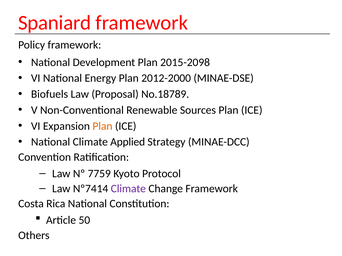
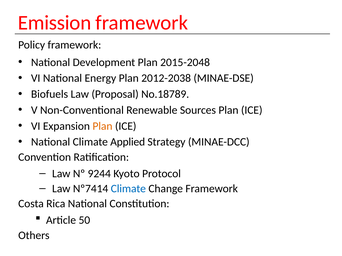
Spaniard: Spaniard -> Emission
2015-2098: 2015-2098 -> 2015-2048
2012-2000: 2012-2000 -> 2012-2038
7759: 7759 -> 9244
Climate at (128, 189) colour: purple -> blue
